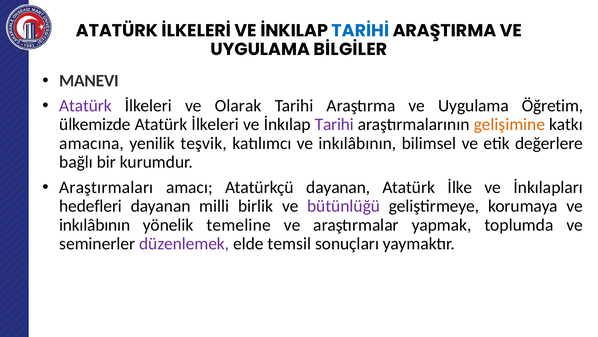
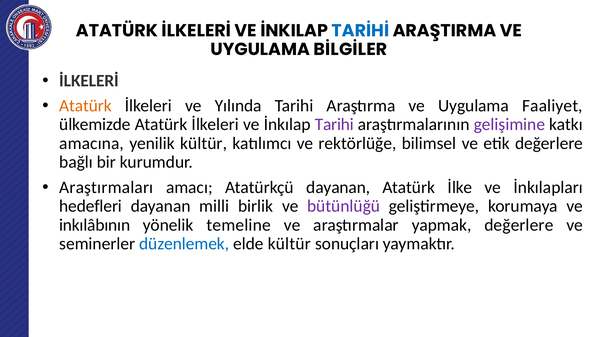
MANEVI at (89, 80): MANEVI -> İLKELERİ
Atatürk at (85, 105) colour: purple -> orange
Olarak: Olarak -> Yılında
Öğretim: Öğretim -> Faaliyet
gelişimine colour: orange -> purple
yenilik teşvik: teşvik -> kültür
katılımcı ve inkılâbının: inkılâbının -> rektörlüğe
yapmak toplumda: toplumda -> değerlere
düzenlemek colour: purple -> blue
elde temsil: temsil -> kültür
